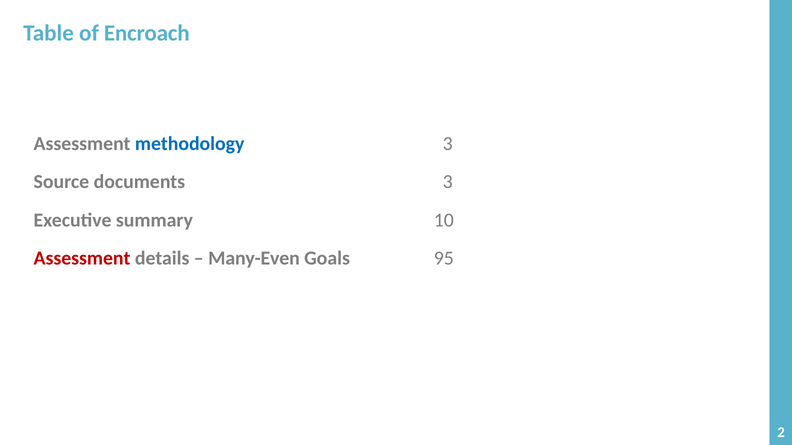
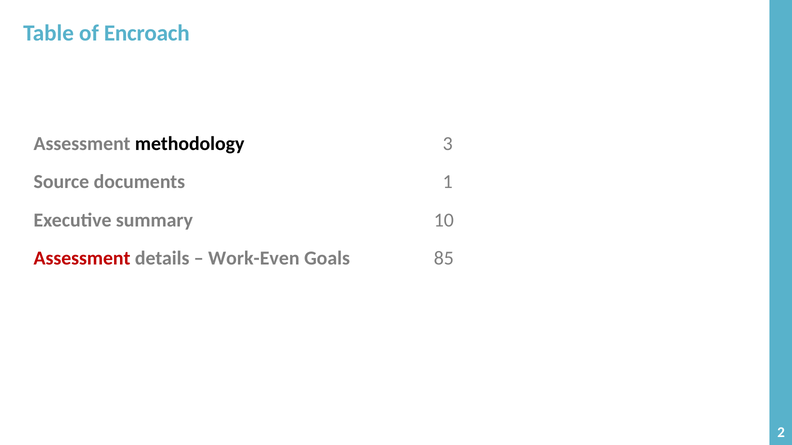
methodology colour: blue -> black
documents 3: 3 -> 1
Many-Even: Many-Even -> Work-Even
95: 95 -> 85
